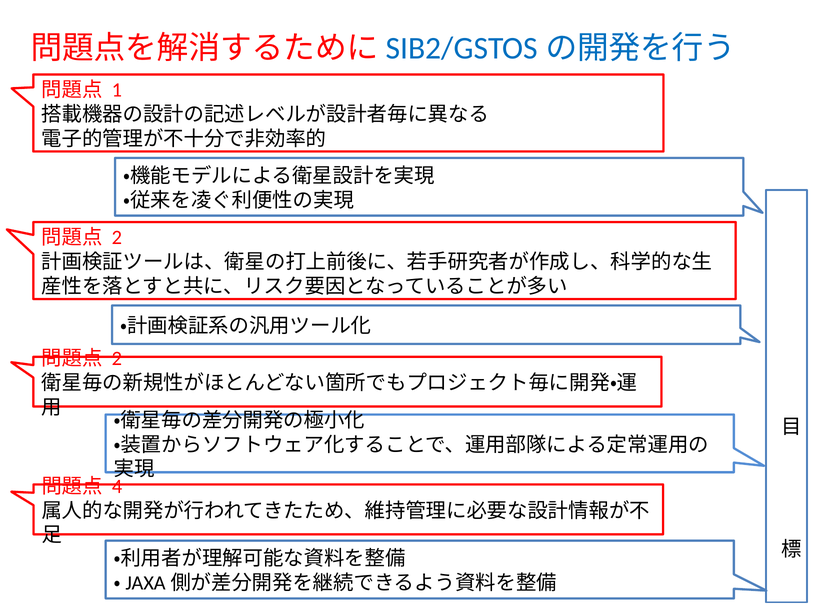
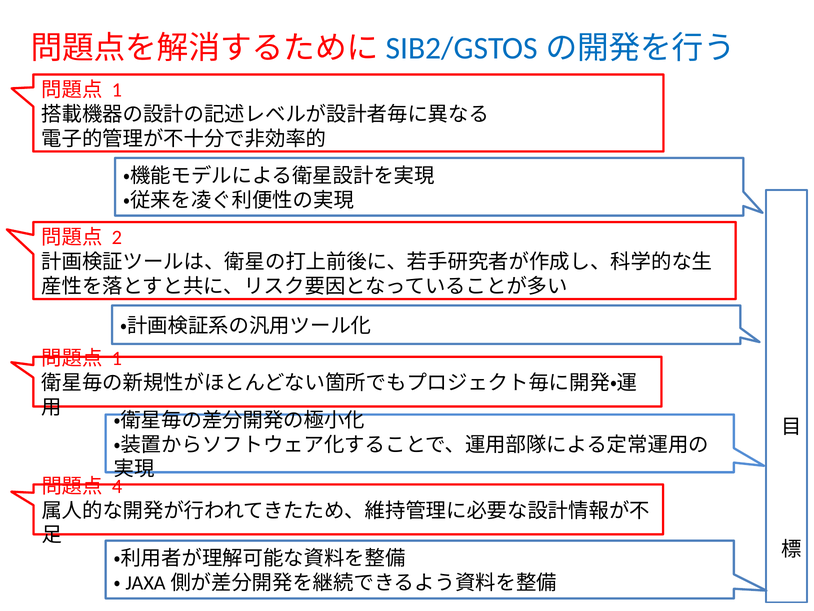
2 at (117, 358): 2 -> 1
